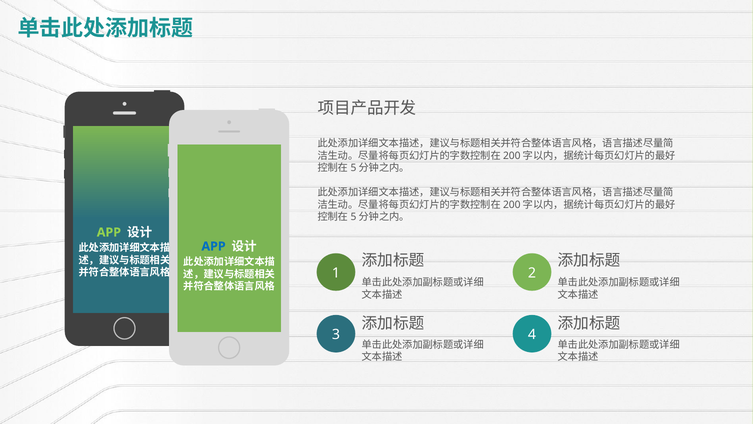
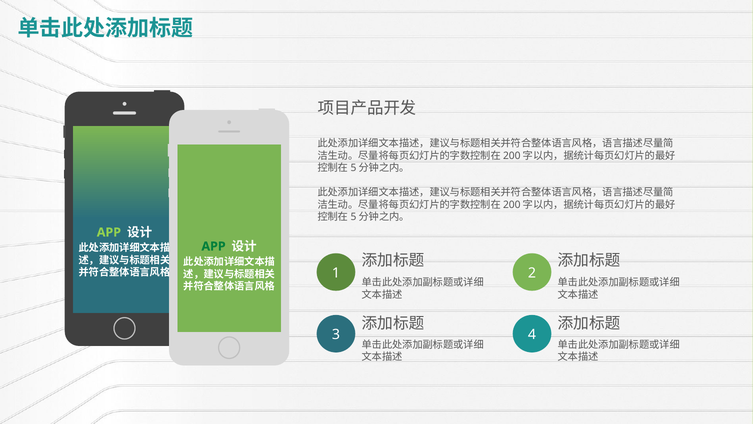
APP at (214, 246) colour: blue -> green
